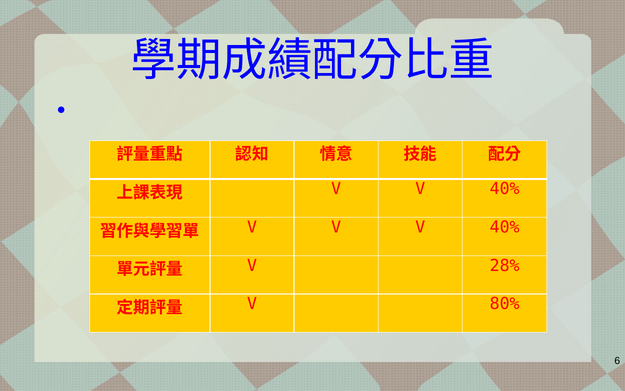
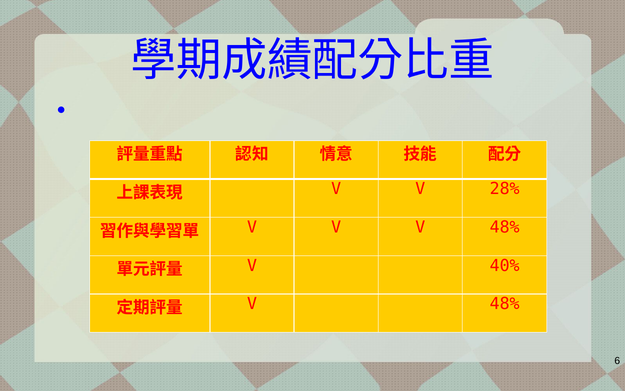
40% at (505, 189): 40% -> 28%
V V V 40%: 40% -> 48%
28%: 28% -> 40%
80% at (505, 304): 80% -> 48%
